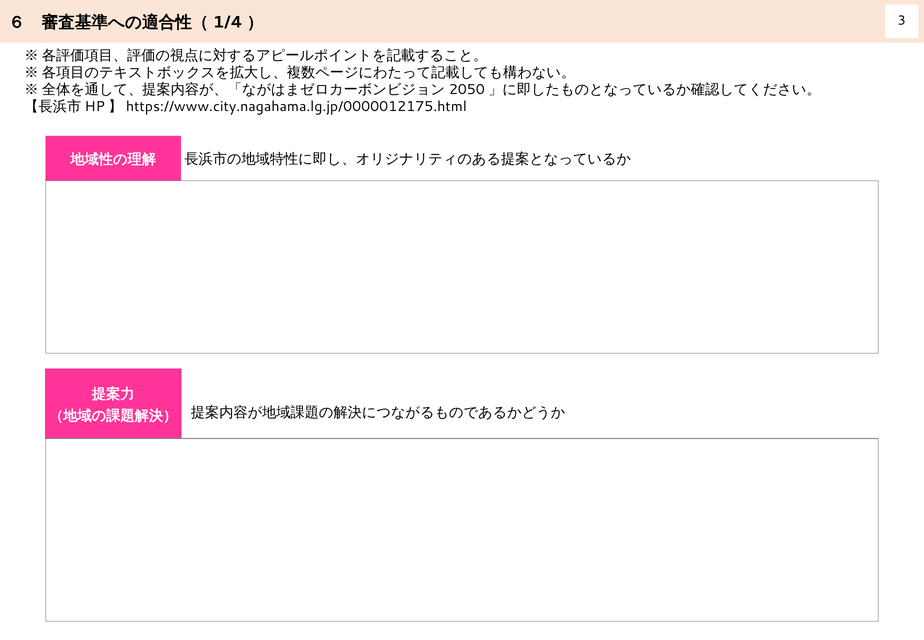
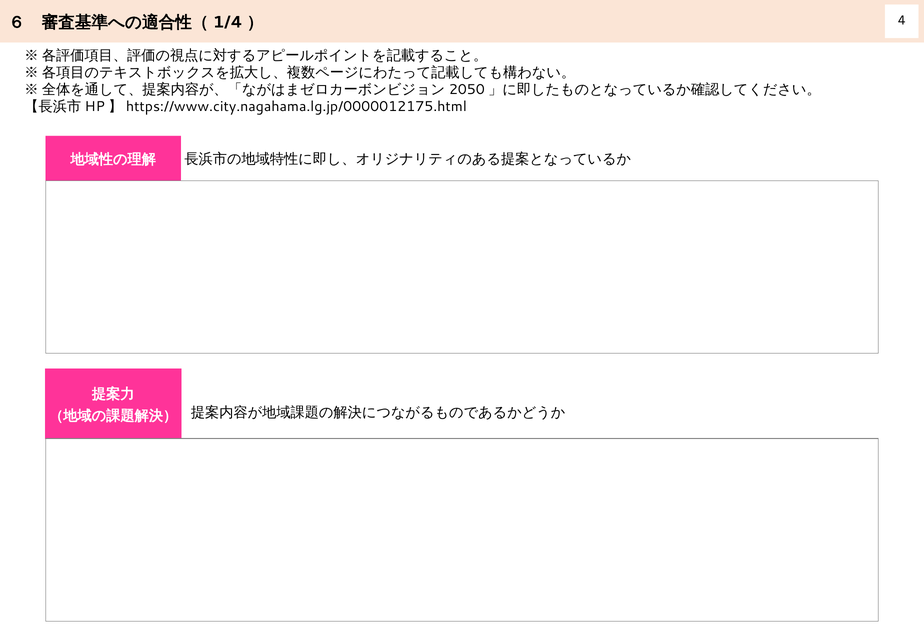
3: 3 -> 4
